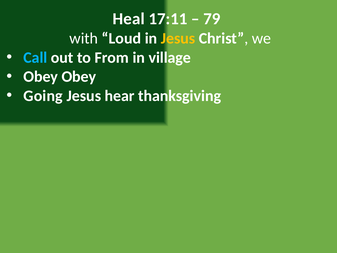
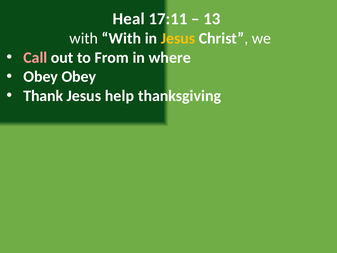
79: 79 -> 13
with Loud: Loud -> With
Call colour: light blue -> pink
village: village -> where
Going: Going -> Thank
hear: hear -> help
